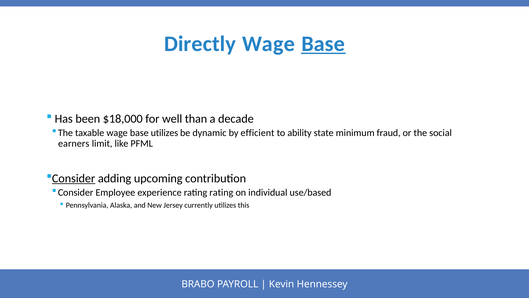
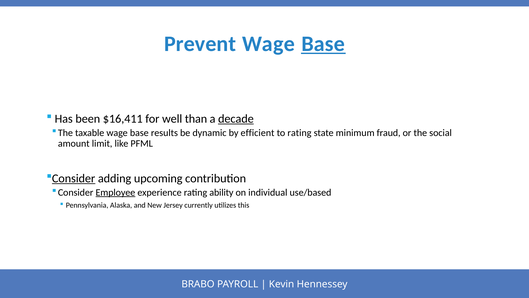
Directly: Directly -> Prevent
$18,000: $18,000 -> $16,411
decade underline: none -> present
base utilizes: utilizes -> results
to ability: ability -> rating
earners: earners -> amount
Employee underline: none -> present
rating rating: rating -> ability
